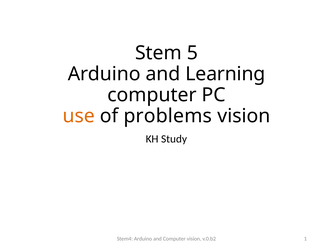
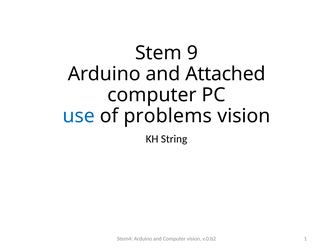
5: 5 -> 9
Learning: Learning -> Attached
use colour: orange -> blue
Study: Study -> String
